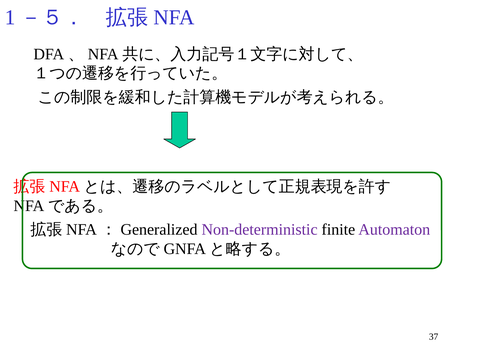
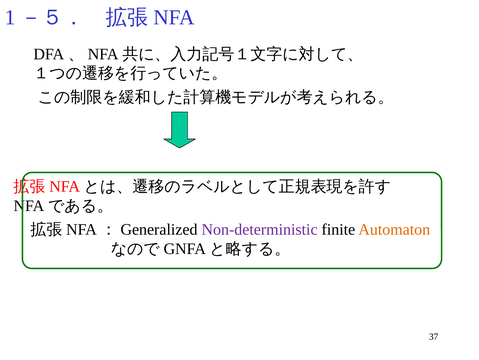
Automaton colour: purple -> orange
